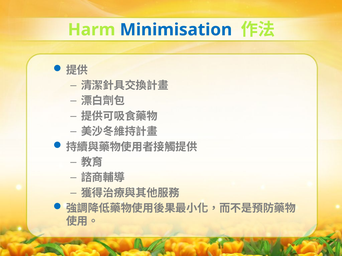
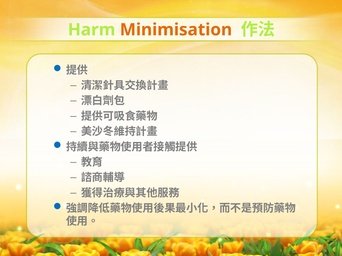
Minimisation colour: blue -> orange
